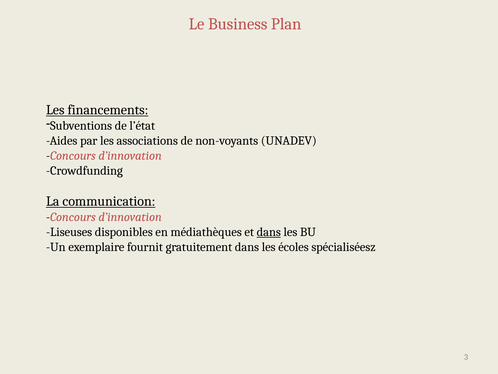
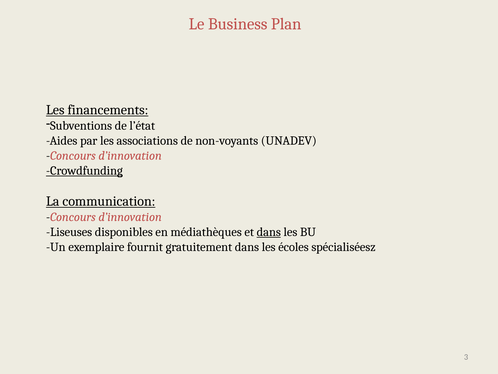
Crowdfunding underline: none -> present
